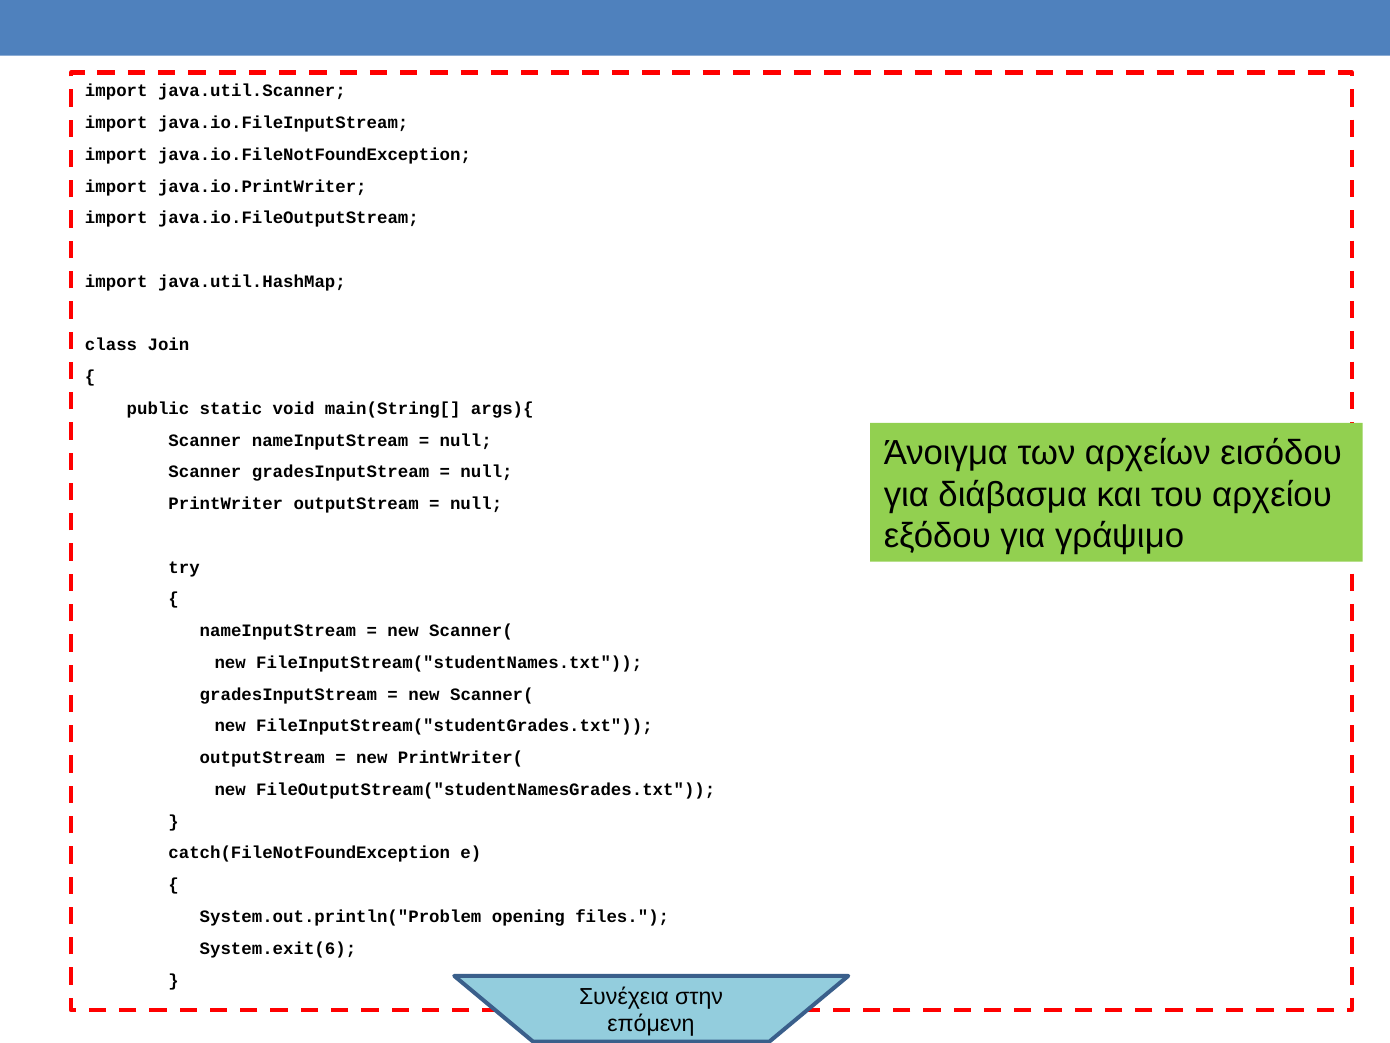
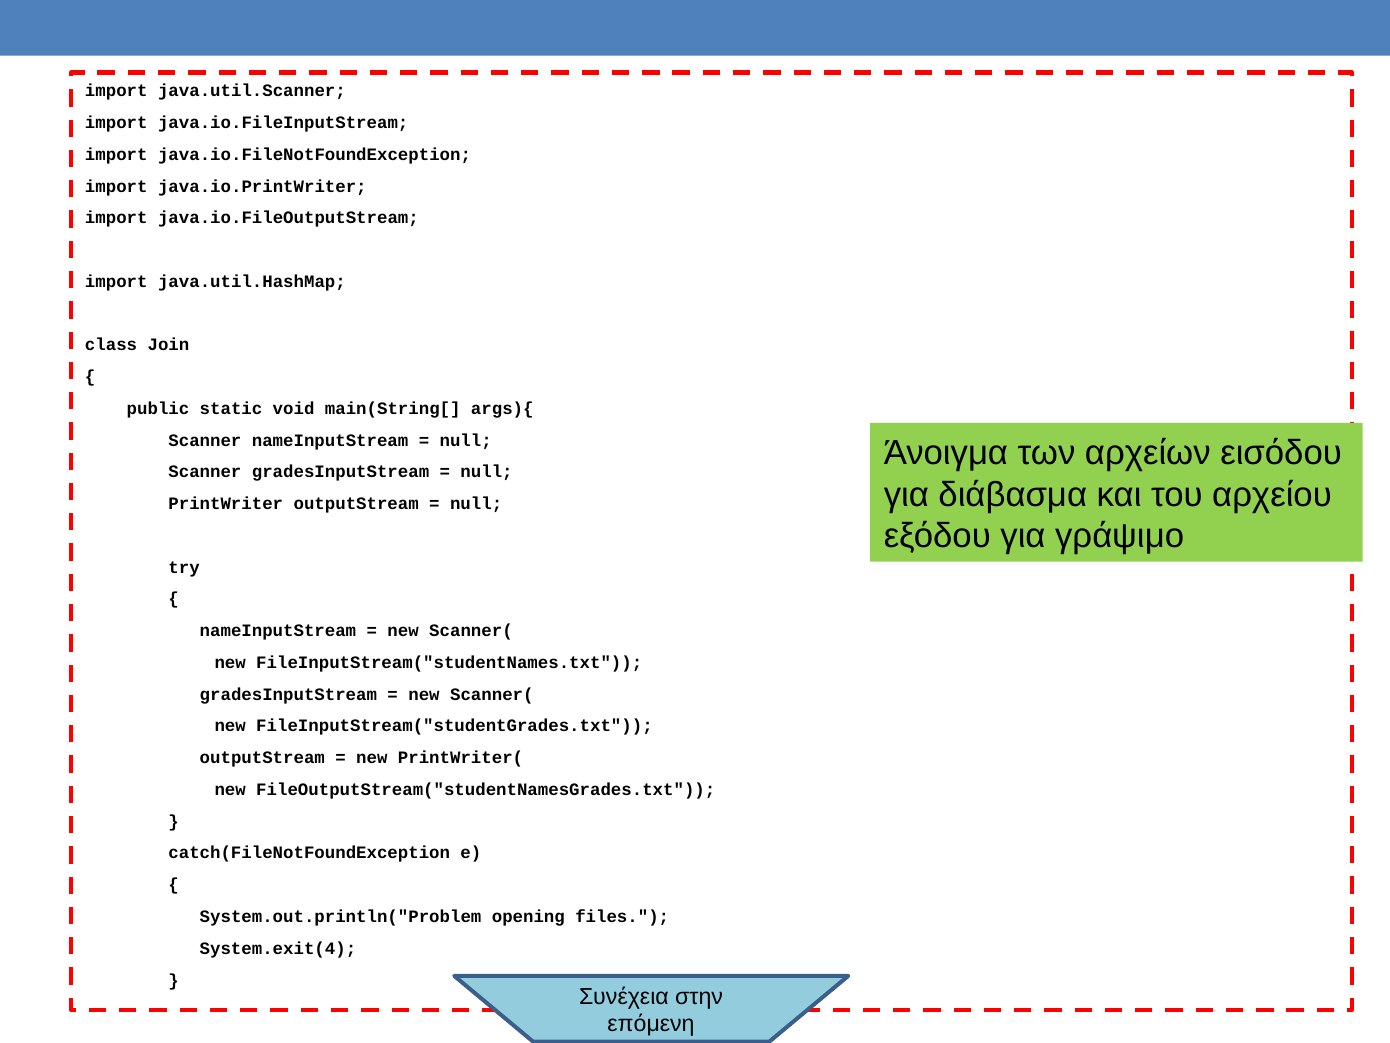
System.exit(6: System.exit(6 -> System.exit(4
